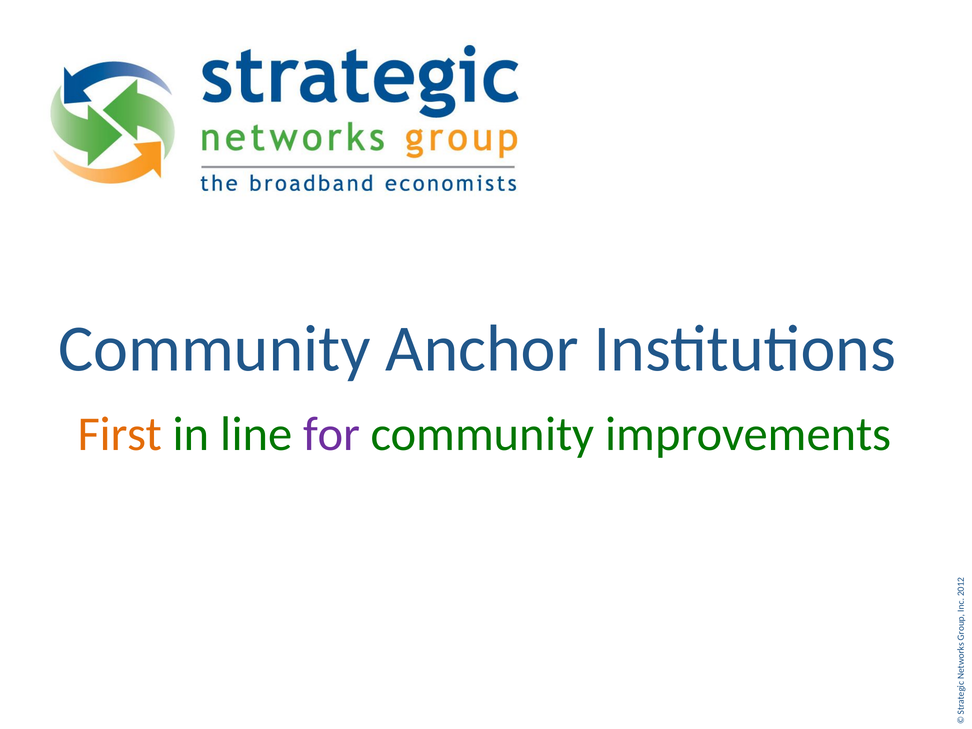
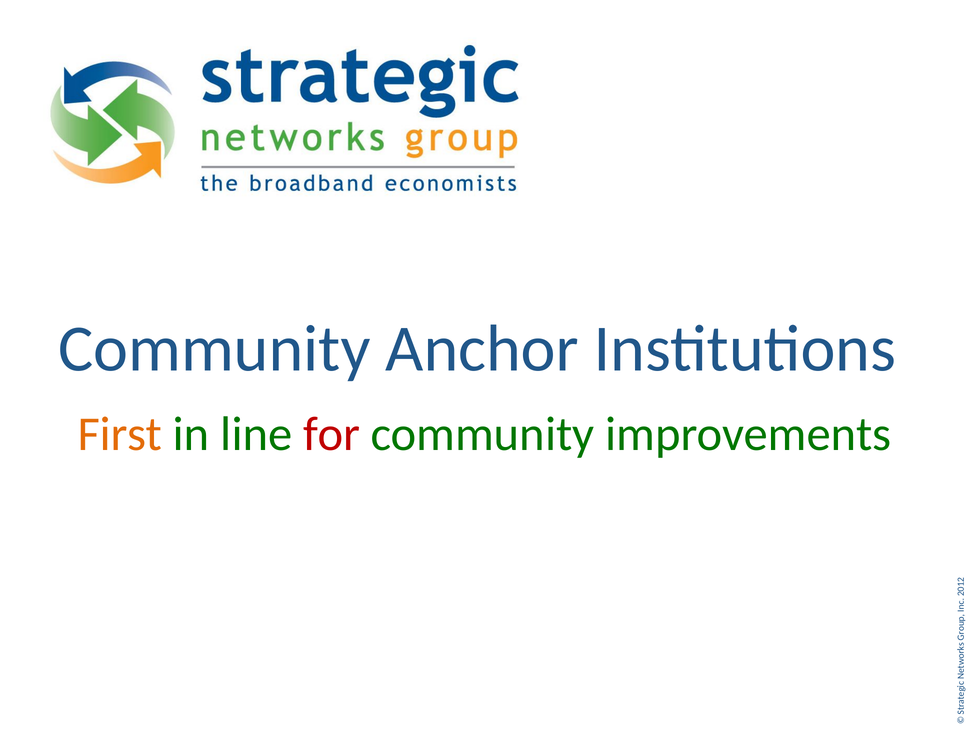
for colour: purple -> red
